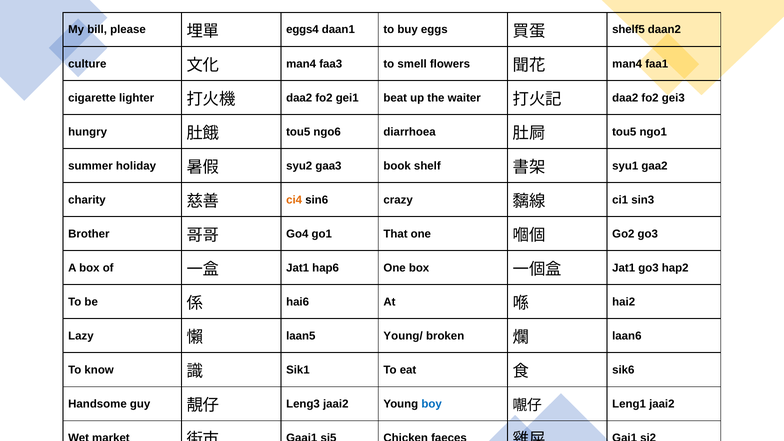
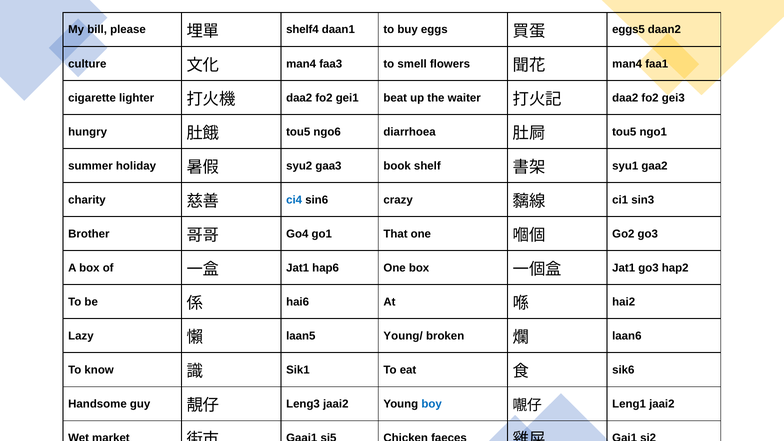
eggs4: eggs4 -> shelf4
shelf5: shelf5 -> eggs5
ci4 colour: orange -> blue
